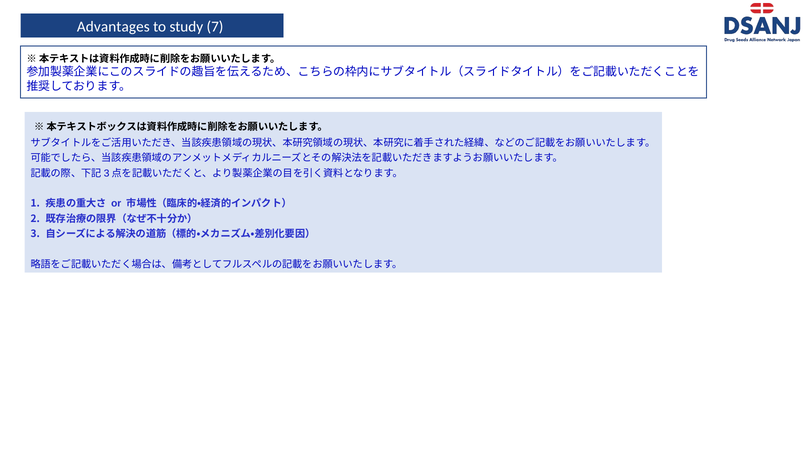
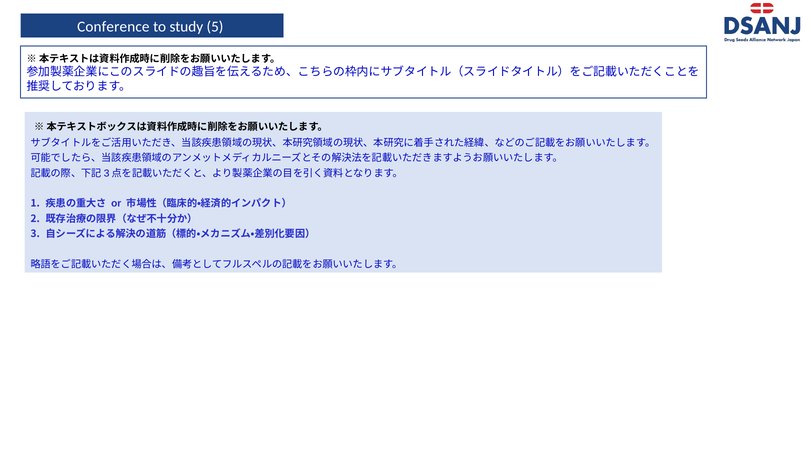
Advantages: Advantages -> Conference
7: 7 -> 5
